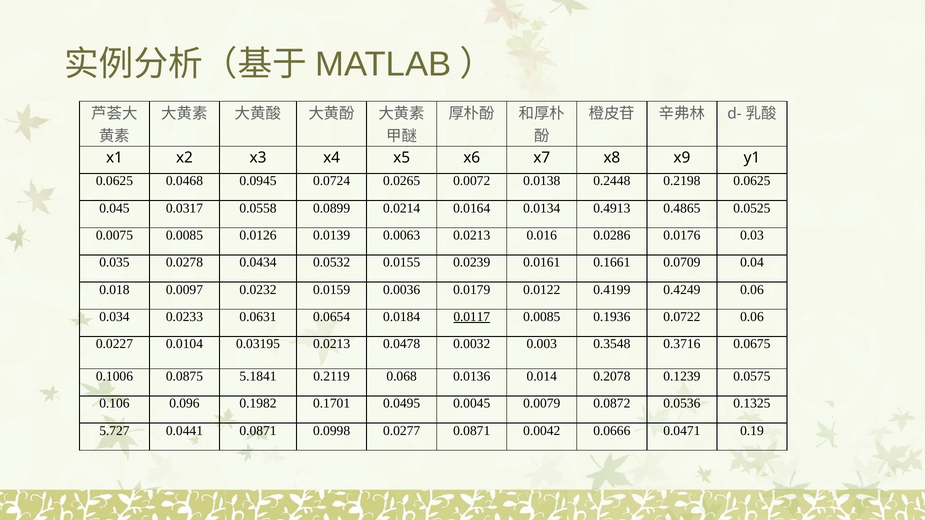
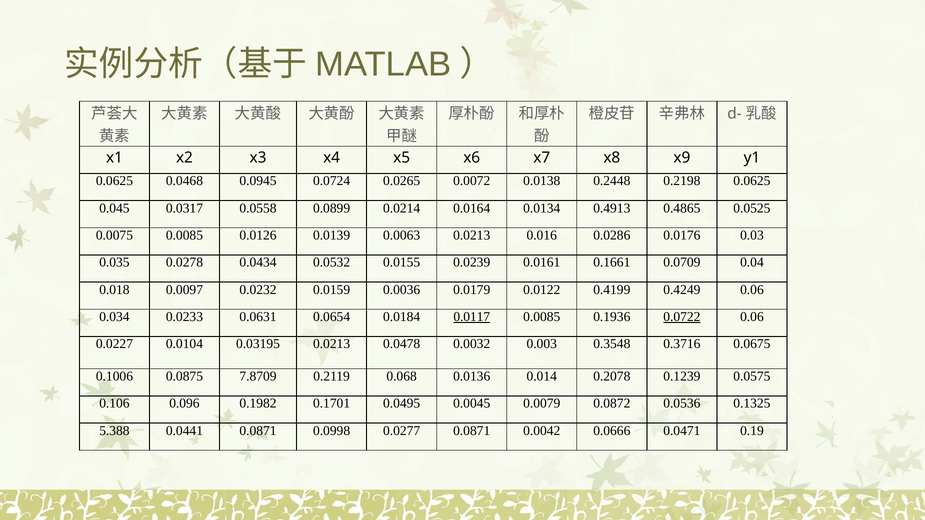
0.0722 underline: none -> present
5.1841: 5.1841 -> 7.8709
5.727: 5.727 -> 5.388
